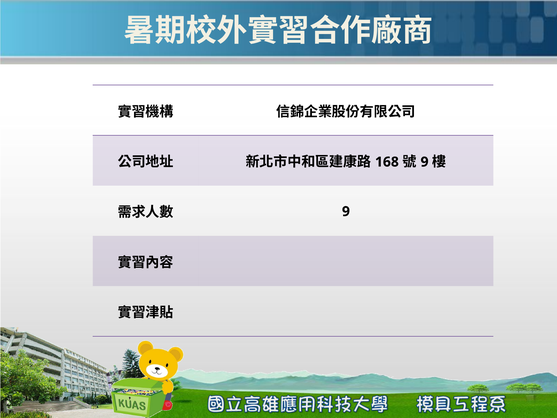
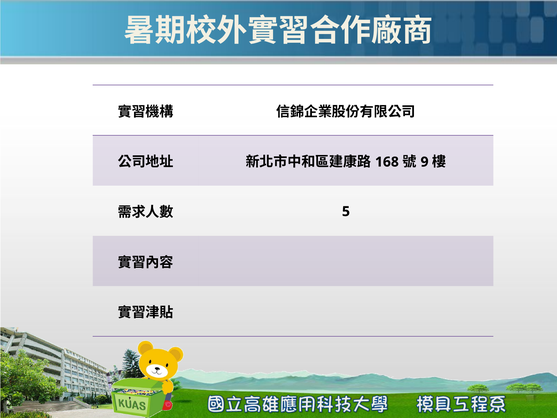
9 at (346, 211): 9 -> 5
